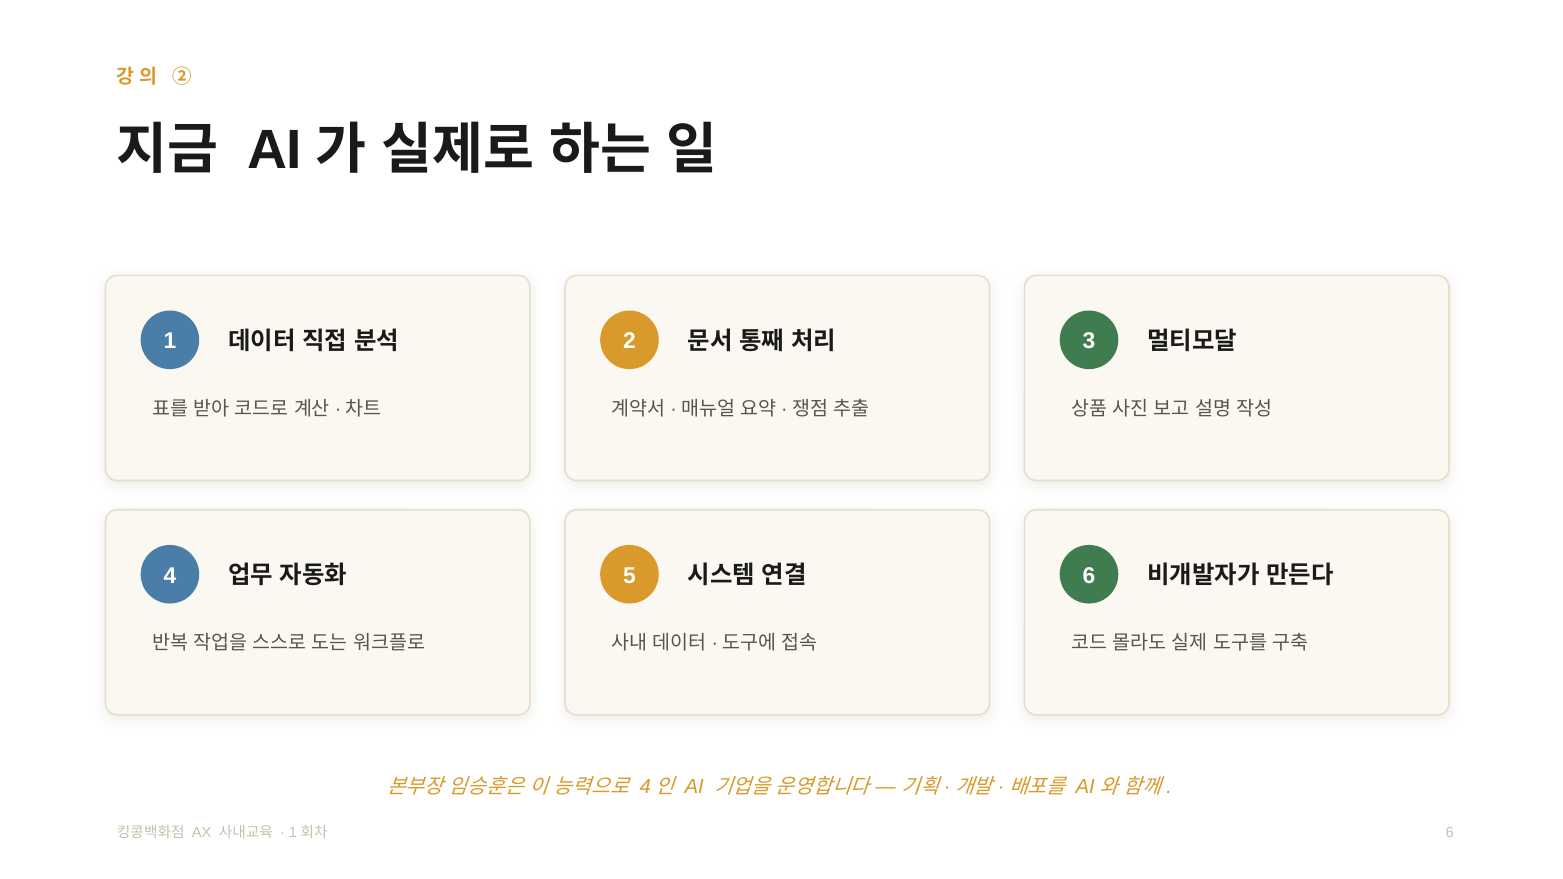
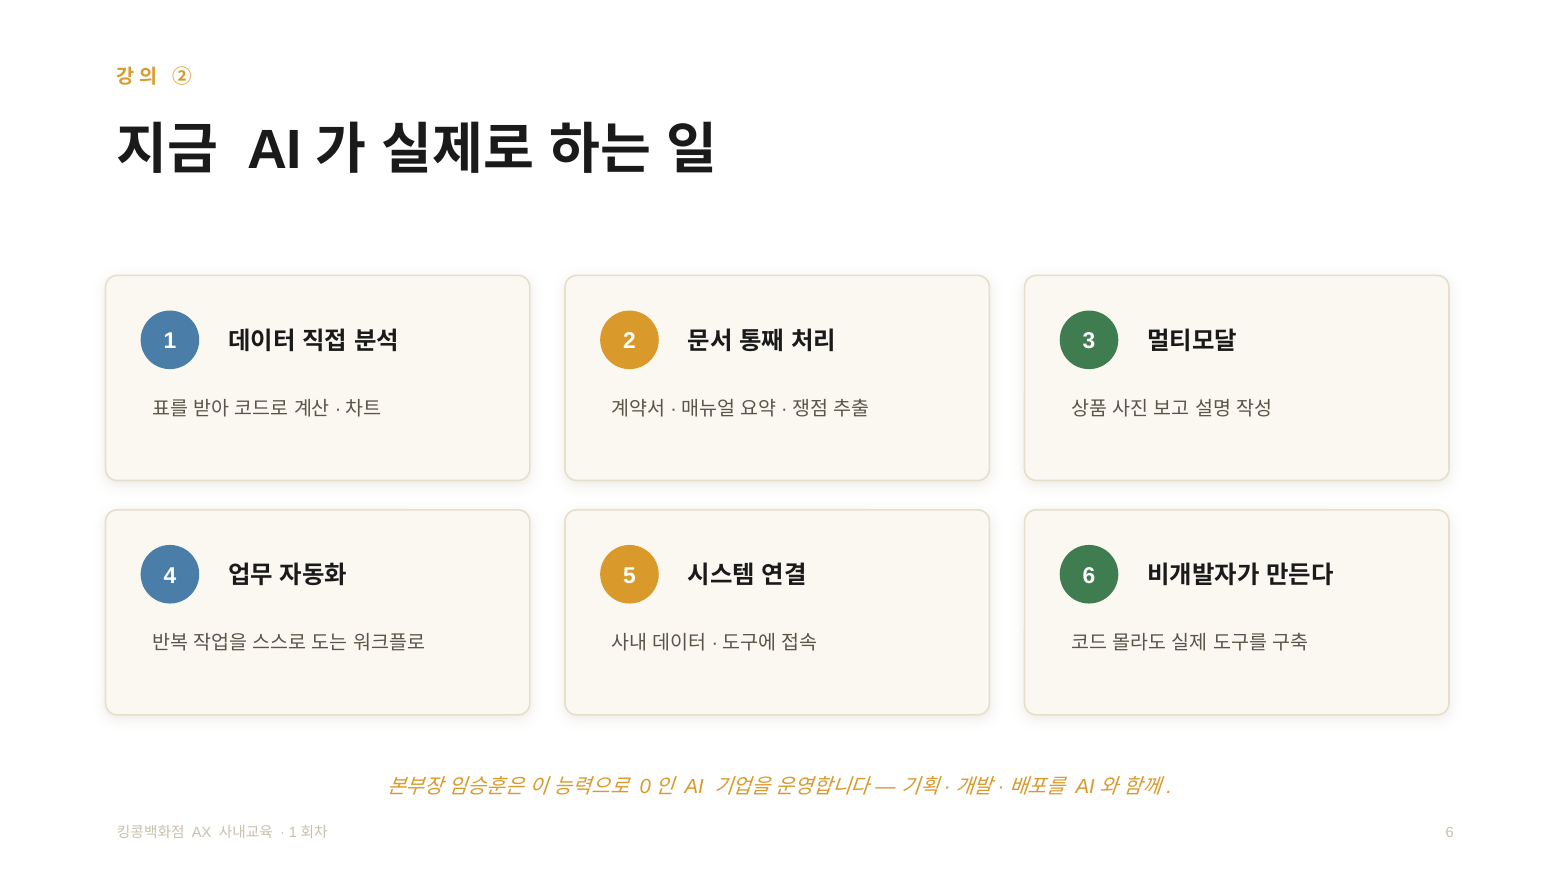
4 at (645, 787): 4 -> 0
